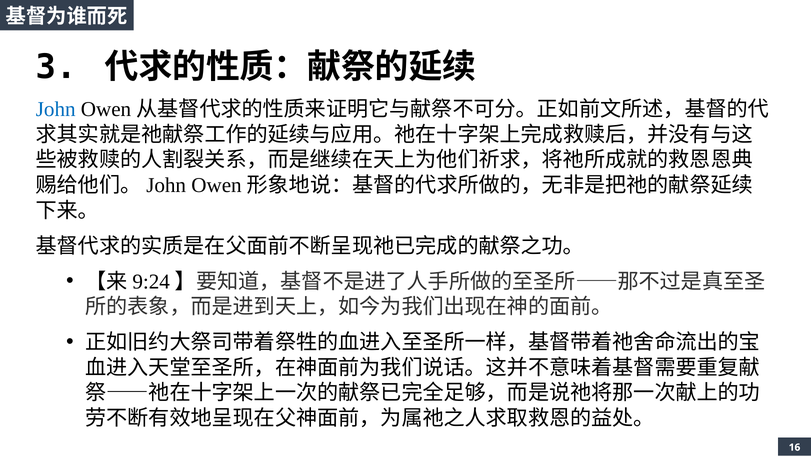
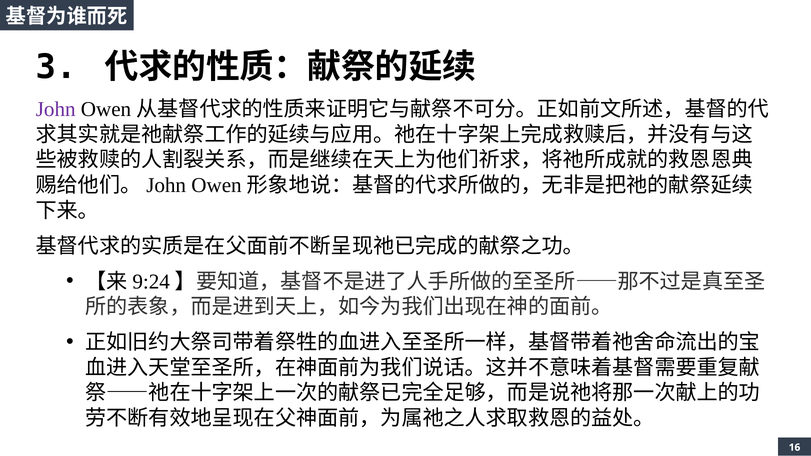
John colour: blue -> purple
